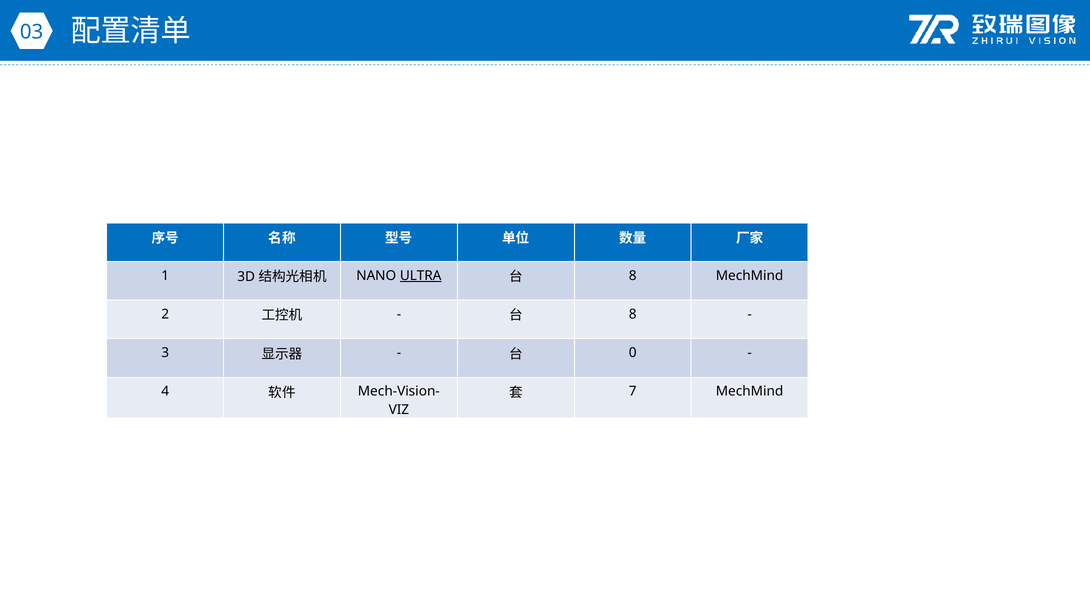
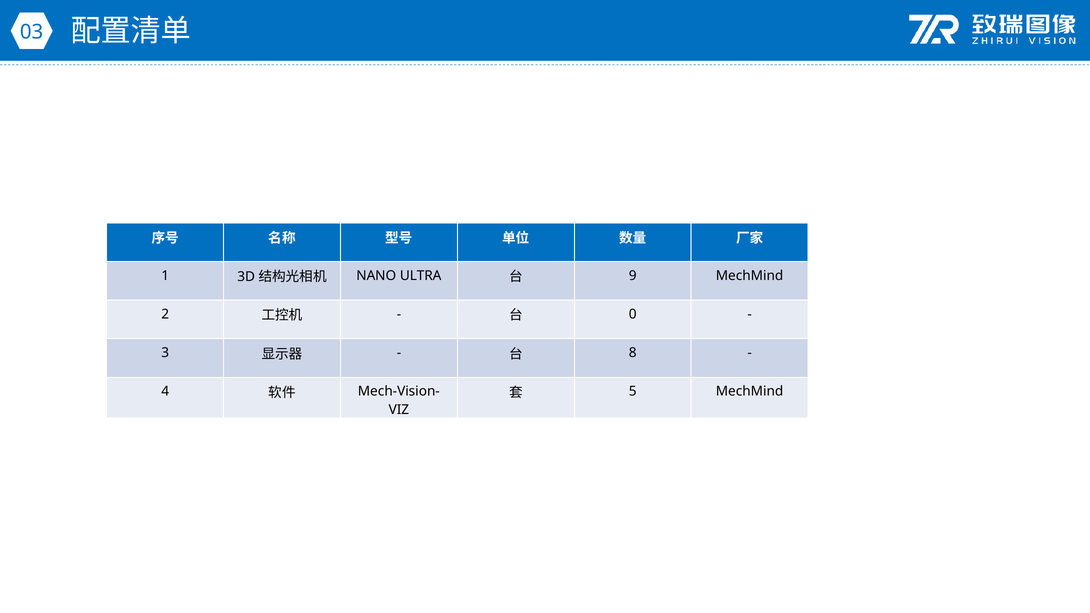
ULTRA underline: present -> none
8 at (633, 276): 8 -> 9
8 at (633, 314): 8 -> 0
0: 0 -> 8
7: 7 -> 5
